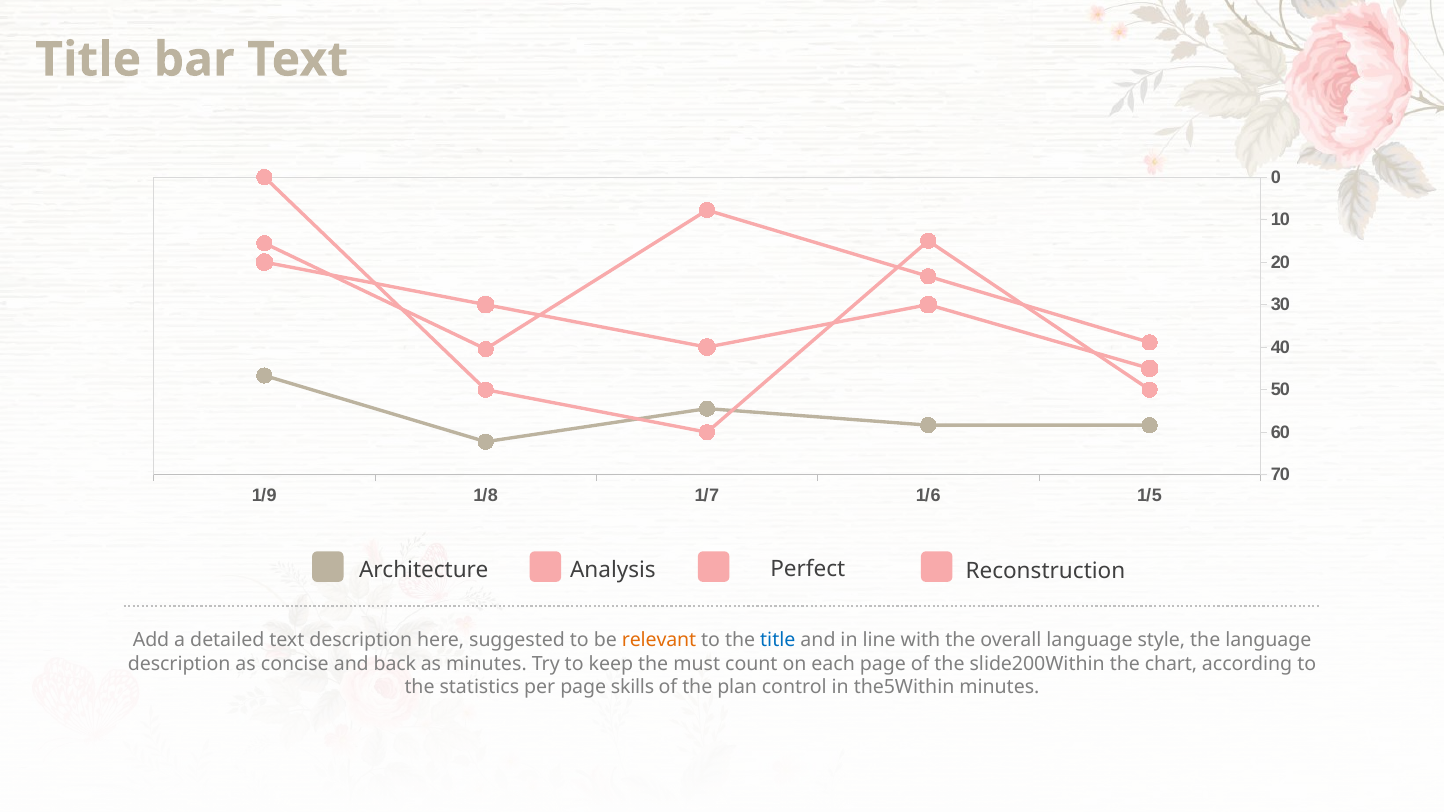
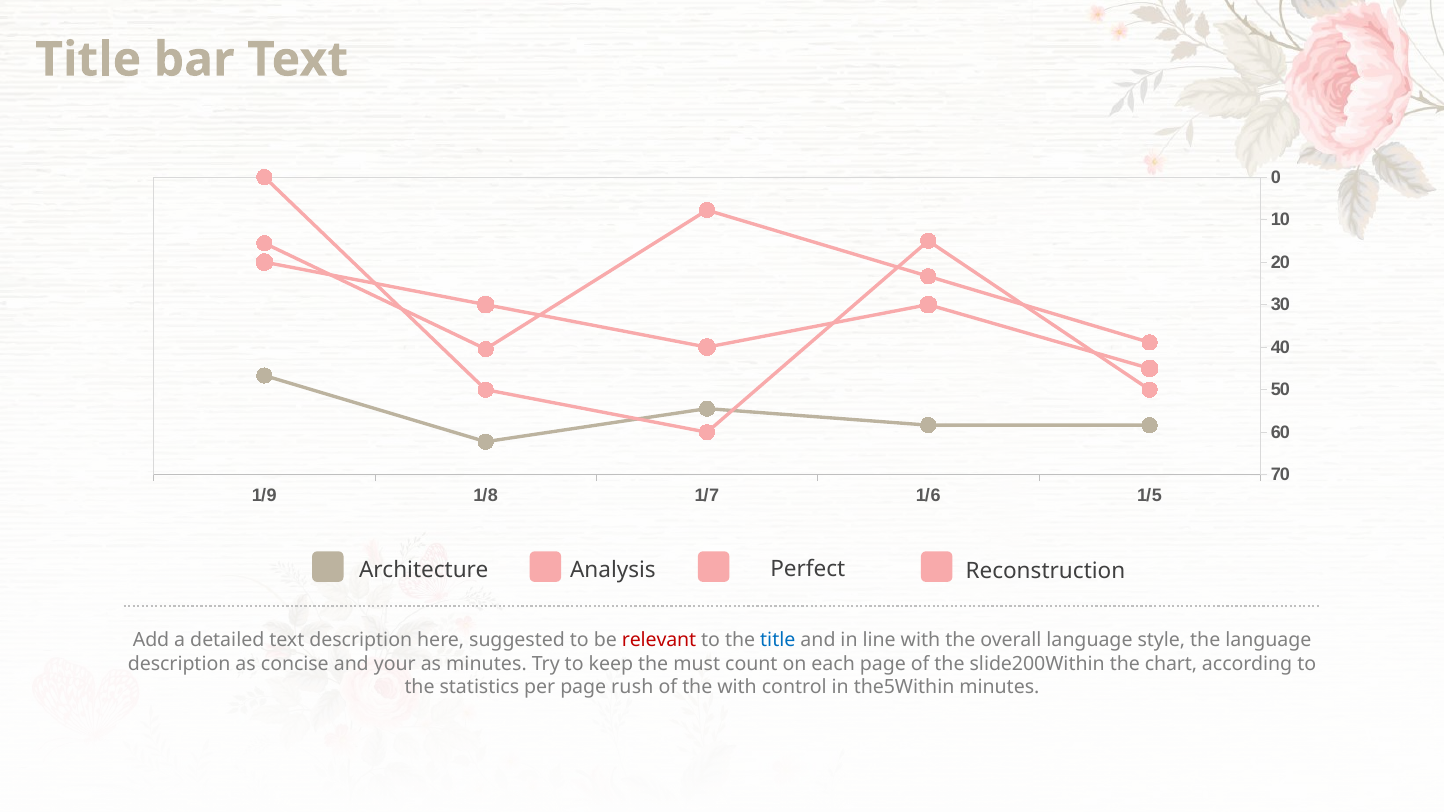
relevant colour: orange -> red
back: back -> your
skills: skills -> rush
the plan: plan -> with
